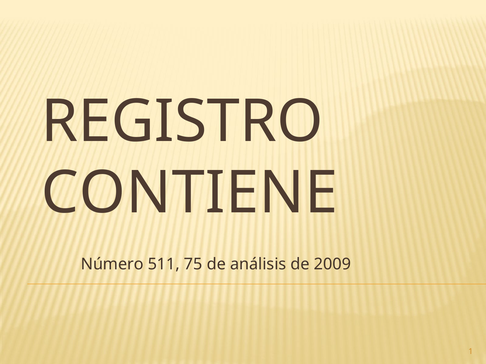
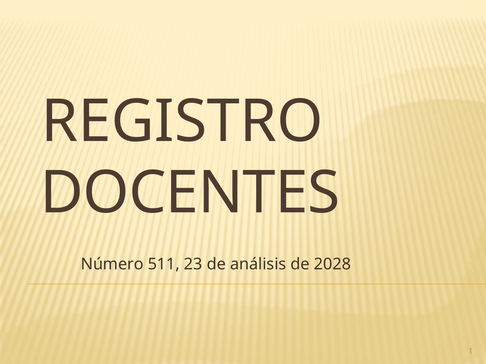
CONTIENE: CONTIENE -> DOCENTES
75: 75 -> 23
2009: 2009 -> 2028
